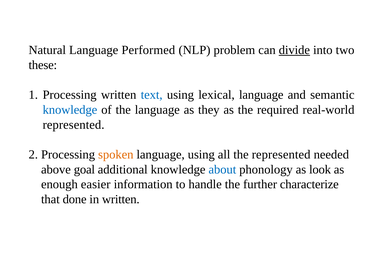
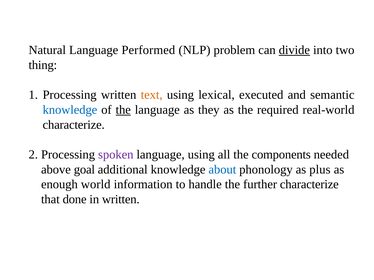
these: these -> thing
text colour: blue -> orange
lexical language: language -> executed
the at (123, 110) underline: none -> present
represented at (74, 125): represented -> characterize
spoken colour: orange -> purple
the represented: represented -> components
look: look -> plus
easier: easier -> world
